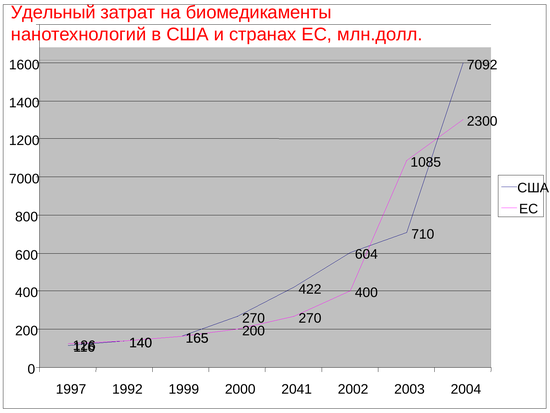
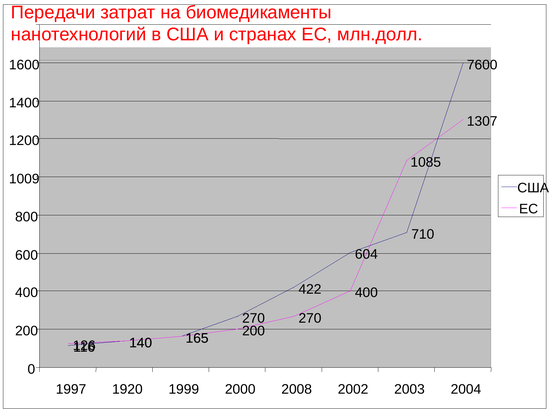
Удельный: Удельный -> Передачи
7092: 7092 -> 7600
2300: 2300 -> 1307
7000: 7000 -> 1009
1992: 1992 -> 1920
2041: 2041 -> 2008
